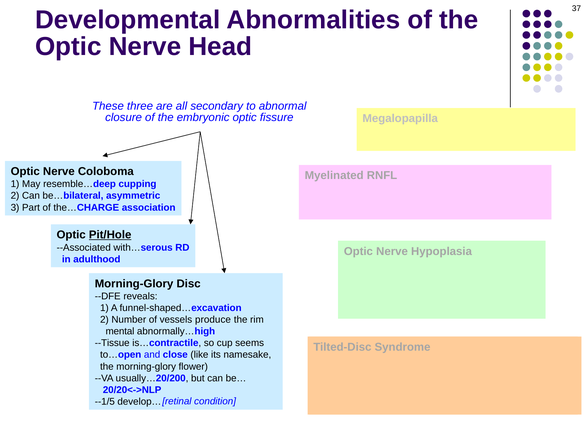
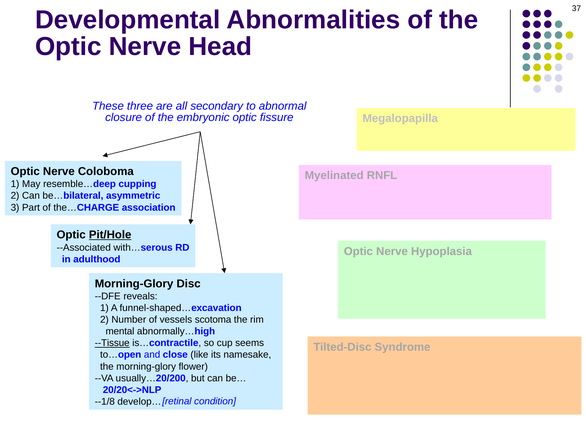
vessels produce: produce -> scotoma
--Tissue underline: none -> present
--1/5: --1/5 -> --1/8
